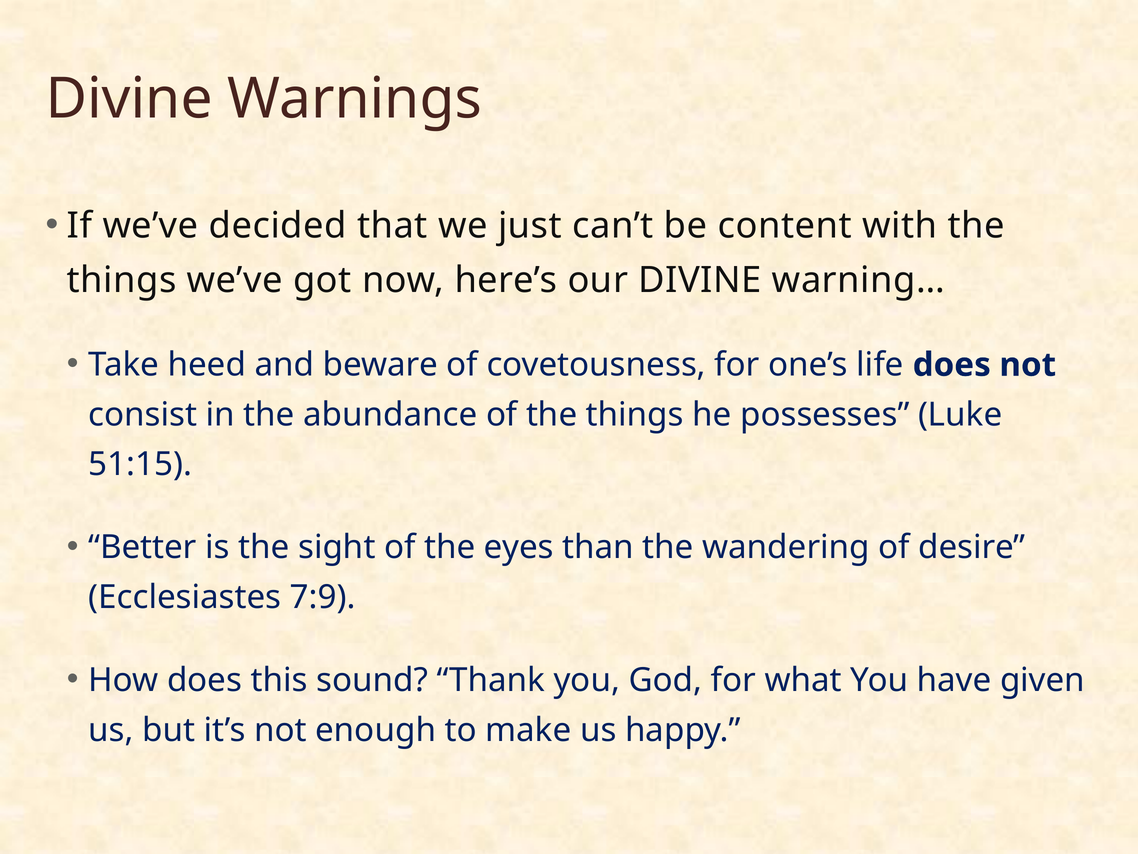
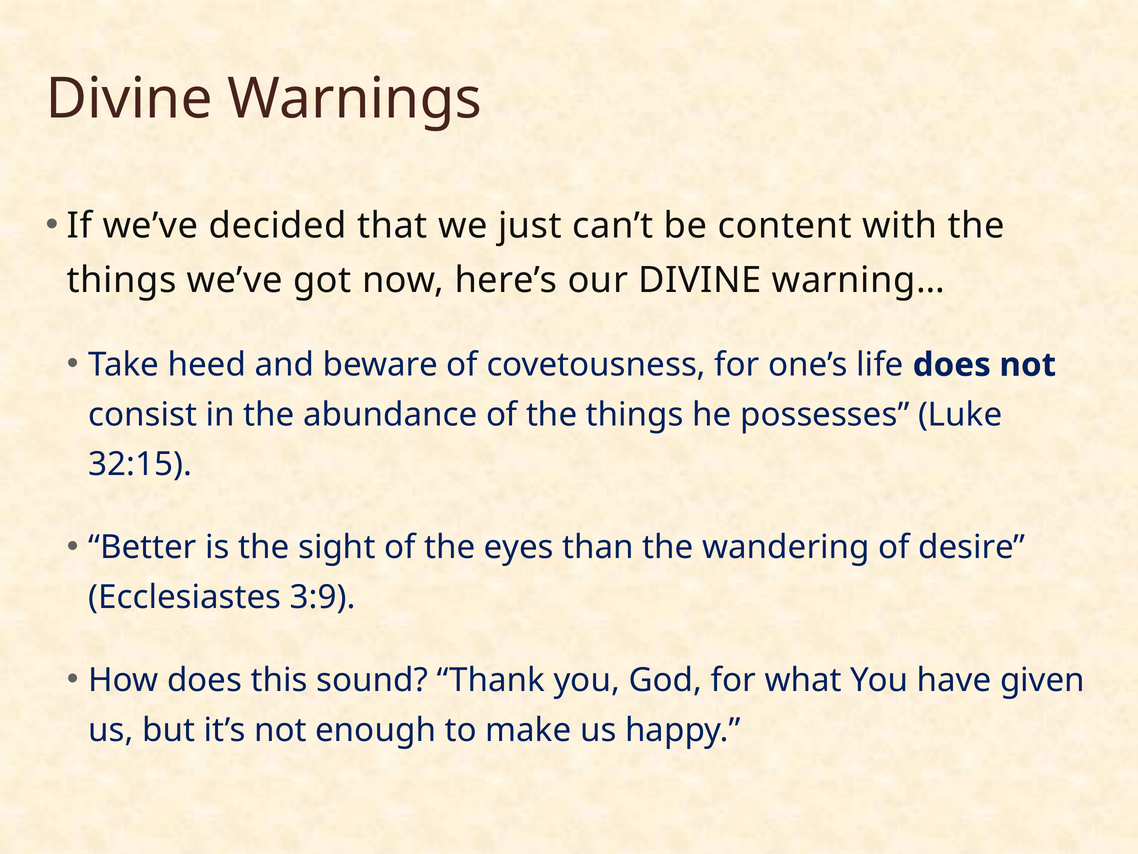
51:15: 51:15 -> 32:15
7:9: 7:9 -> 3:9
